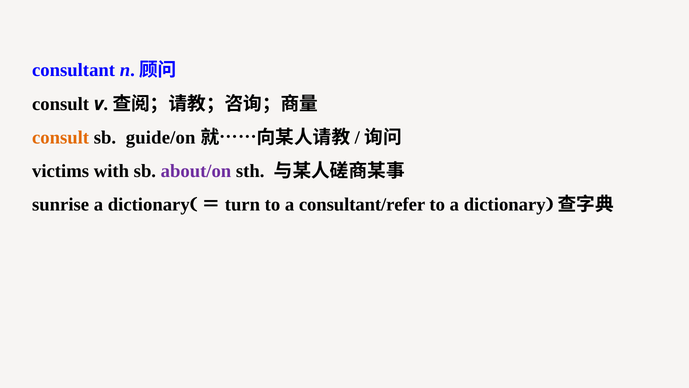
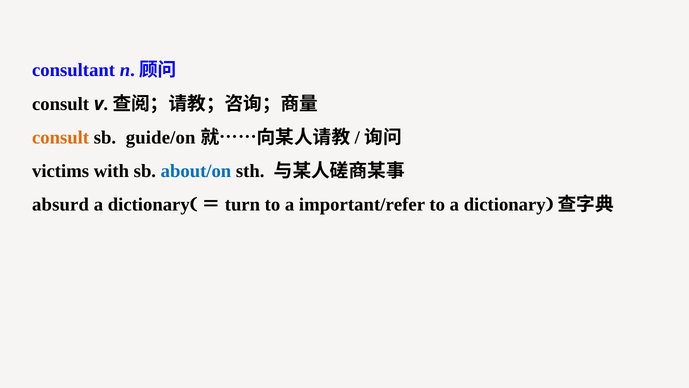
about/on colour: purple -> blue
sunrise: sunrise -> absurd
consultant/refer: consultant/refer -> important/refer
